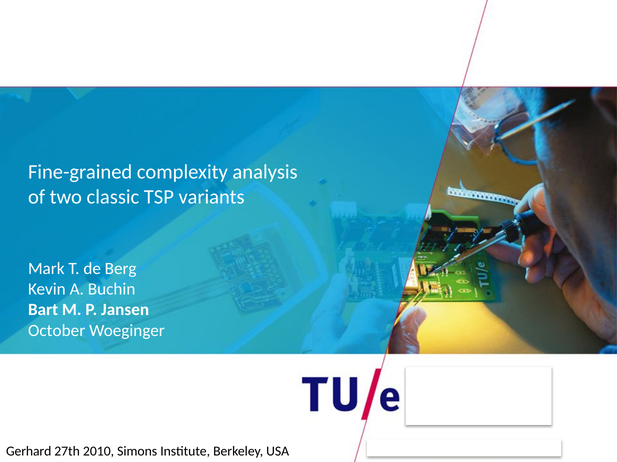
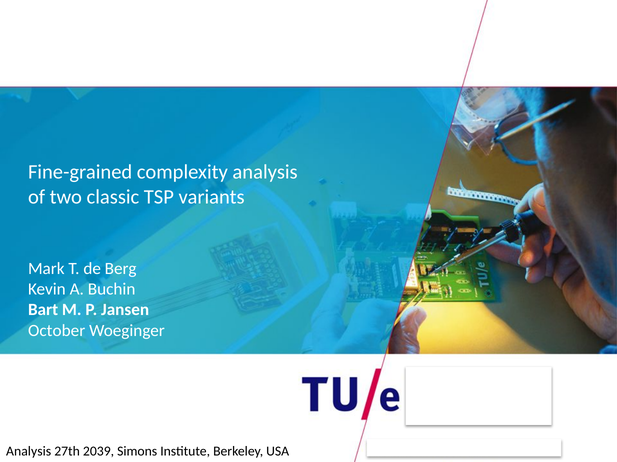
Gerhard at (29, 452): Gerhard -> Analysis
2010: 2010 -> 2039
